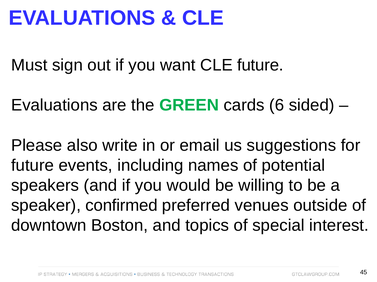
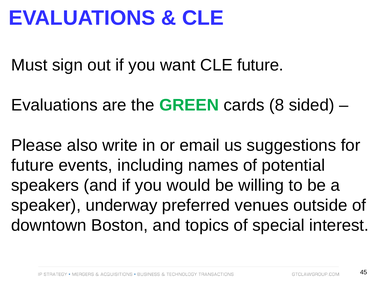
6: 6 -> 8
confirmed: confirmed -> underway
